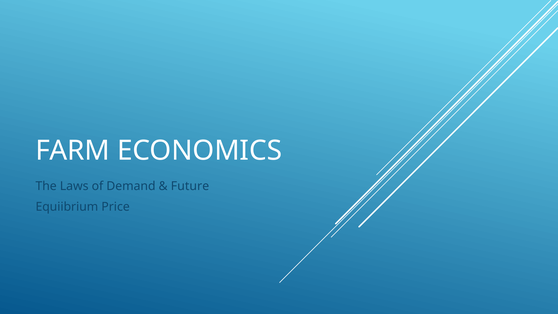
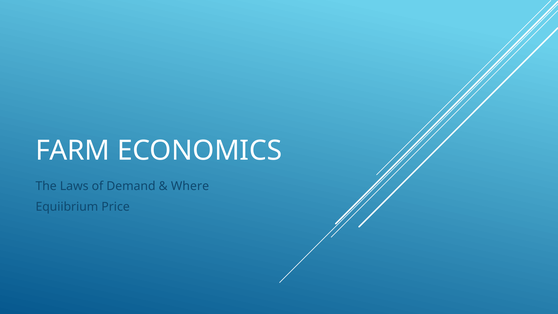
Future: Future -> Where
